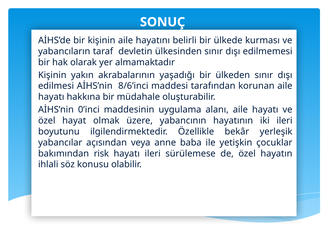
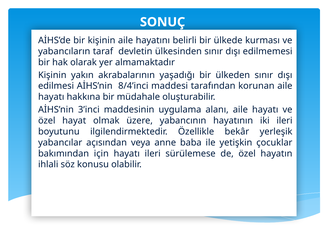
8/6’inci: 8/6’inci -> 8/4’inci
0’inci: 0’inci -> 3’inci
risk: risk -> için
